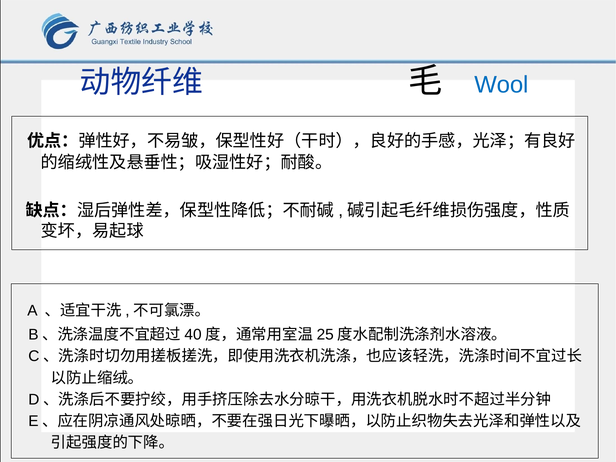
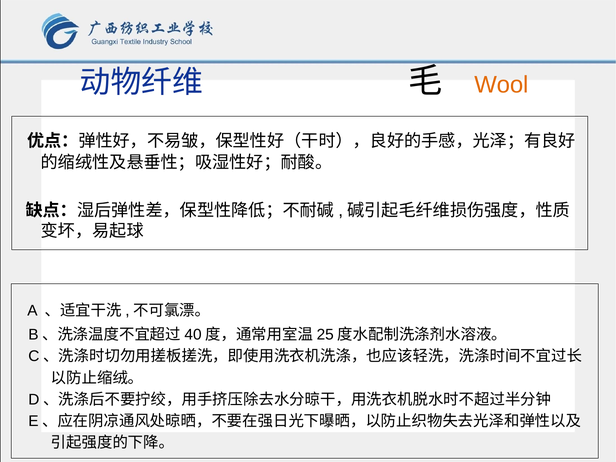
Wool colour: blue -> orange
